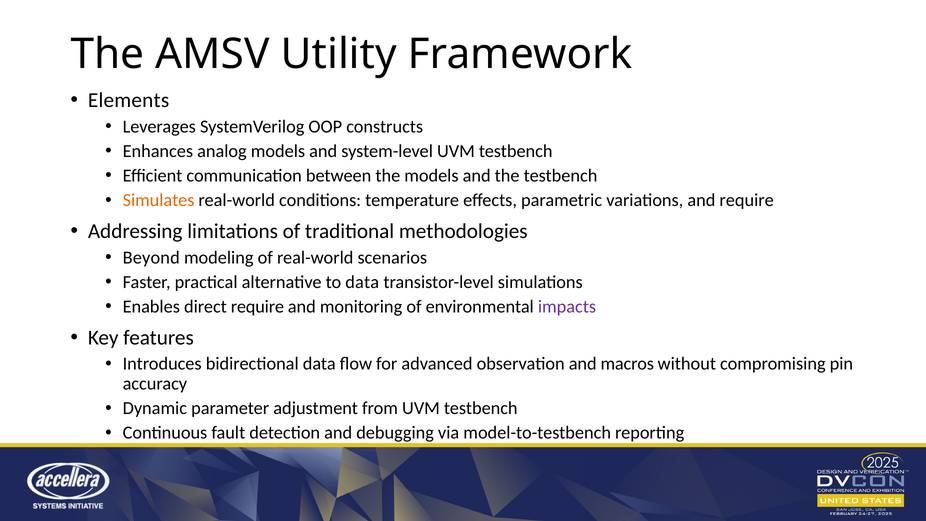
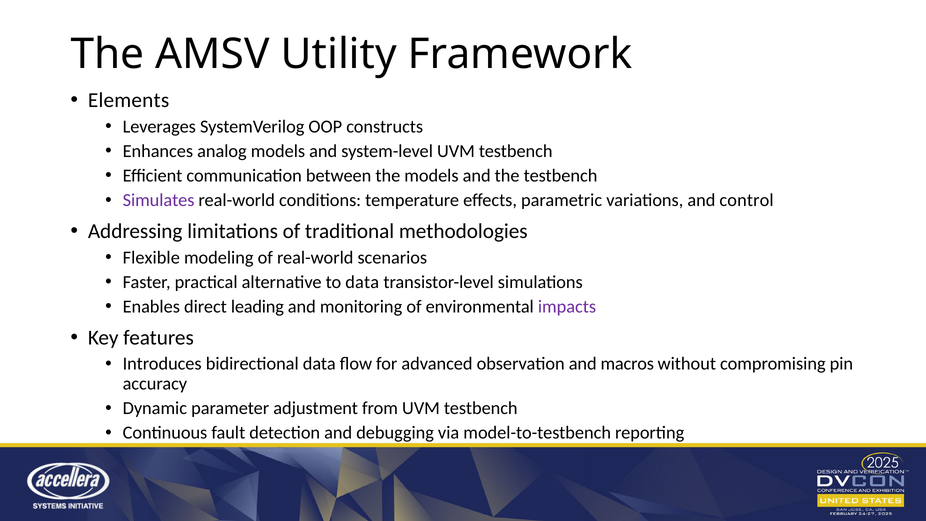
Simulates colour: orange -> purple
and require: require -> control
Beyond: Beyond -> Flexible
direct require: require -> leading
